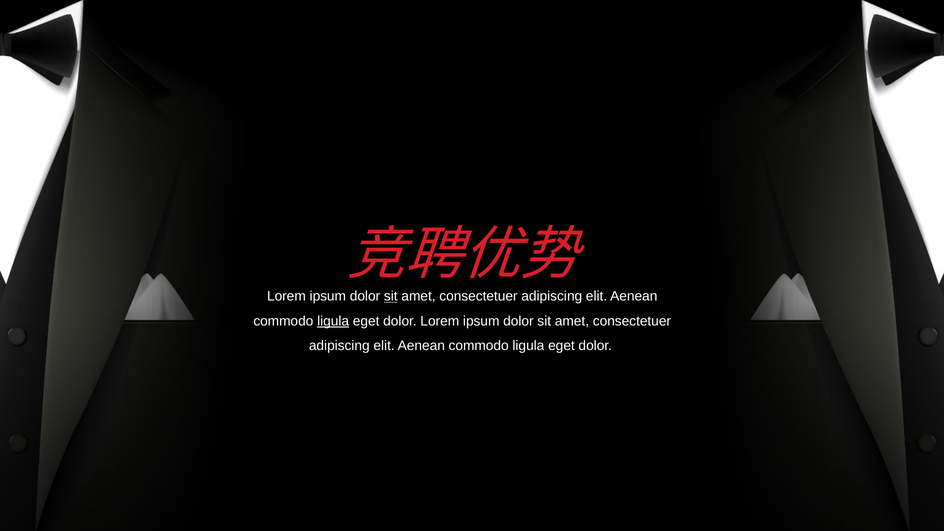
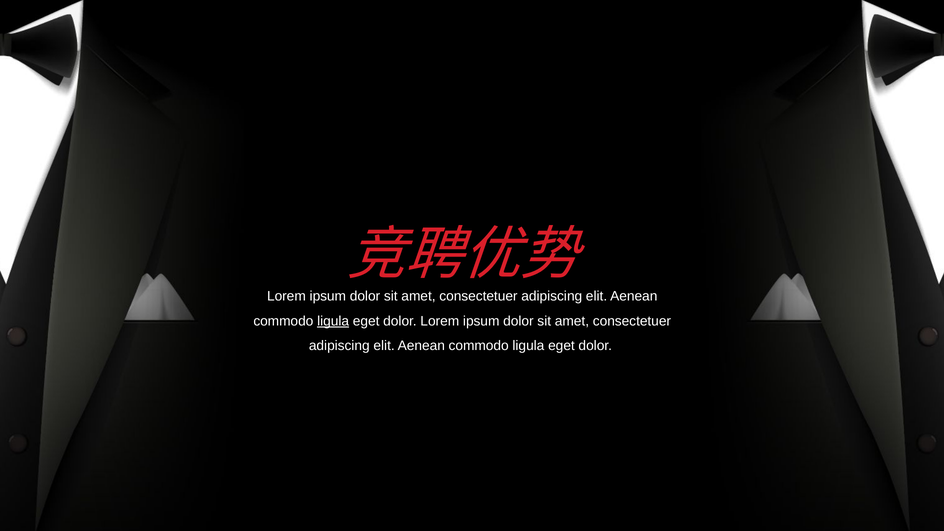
sit at (391, 296) underline: present -> none
